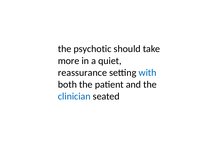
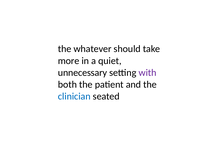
psychotic: psychotic -> whatever
reassurance: reassurance -> unnecessary
with colour: blue -> purple
